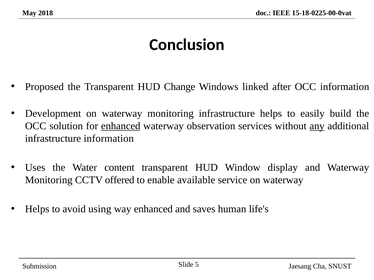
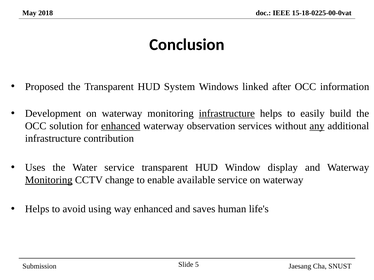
Change: Change -> System
infrastructure at (227, 114) underline: none -> present
infrastructure information: information -> contribution
Water content: content -> service
Monitoring at (49, 180) underline: none -> present
offered: offered -> change
